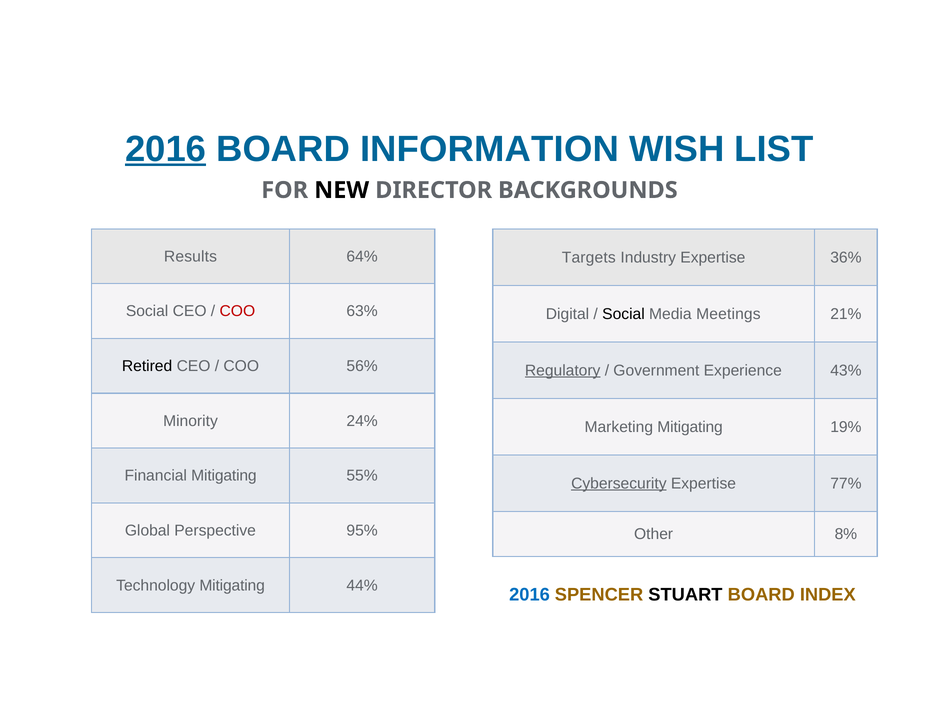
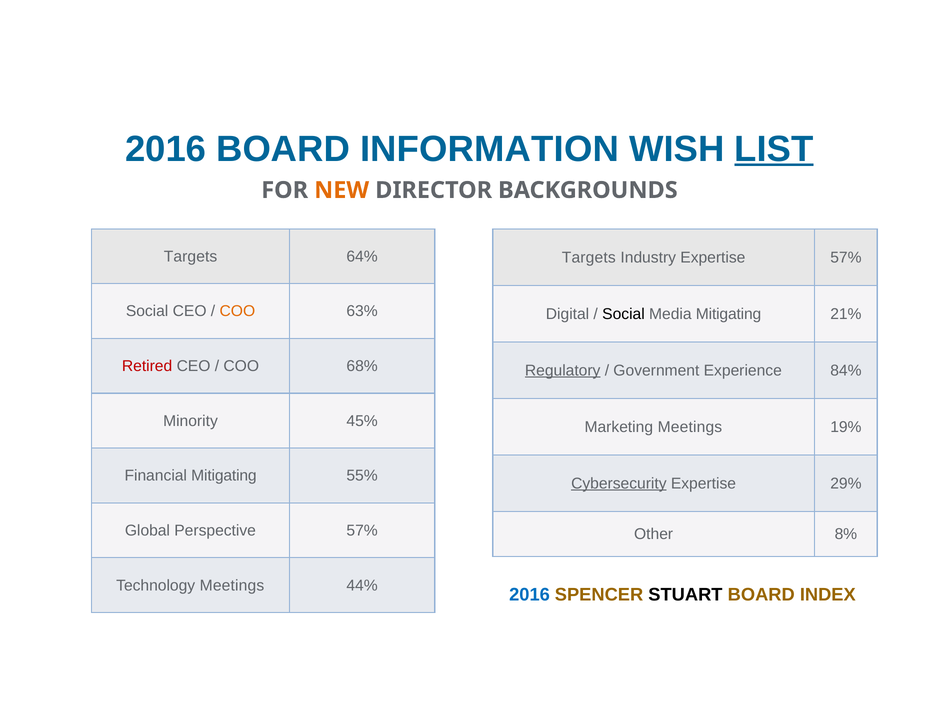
2016 at (166, 149) underline: present -> none
LIST underline: none -> present
NEW colour: black -> orange
Results at (191, 257): Results -> Targets
Expertise 36%: 36% -> 57%
COO at (237, 311) colour: red -> orange
Media Meetings: Meetings -> Mitigating
Retired colour: black -> red
56%: 56% -> 68%
43%: 43% -> 84%
24%: 24% -> 45%
Marketing Mitigating: Mitigating -> Meetings
77%: 77% -> 29%
Perspective 95%: 95% -> 57%
Technology Mitigating: Mitigating -> Meetings
